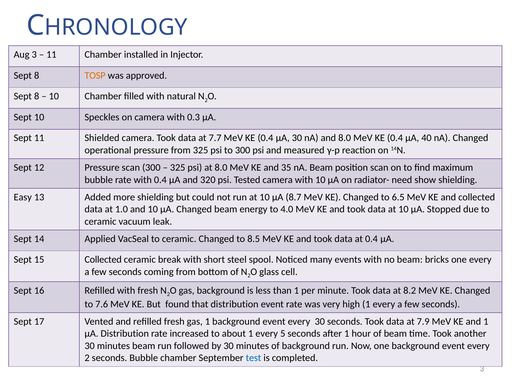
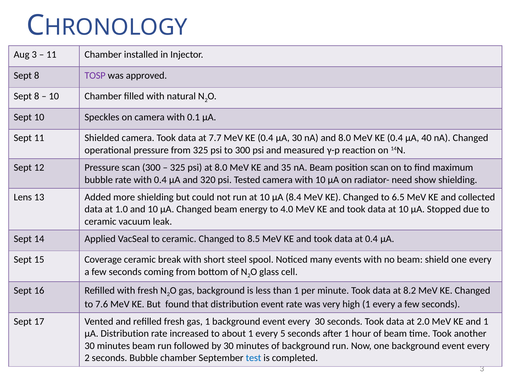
TOSP colour: orange -> purple
0.3: 0.3 -> 0.1
Easy: Easy -> Lens
8.7: 8.7 -> 8.4
15 Collected: Collected -> Coverage
bricks: bricks -> shield
7.9: 7.9 -> 2.0
